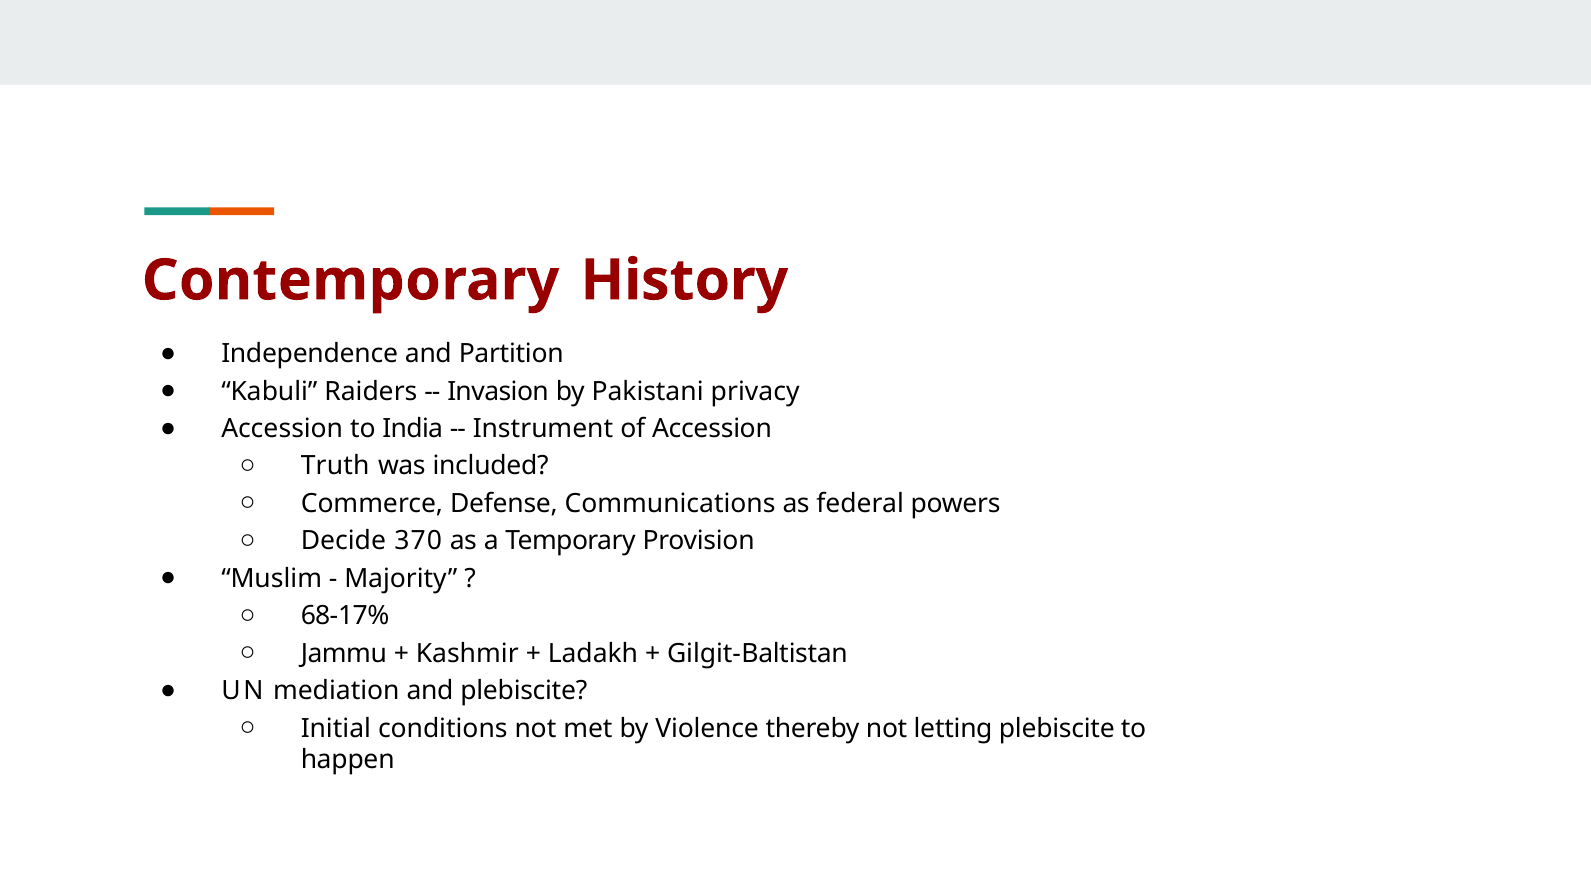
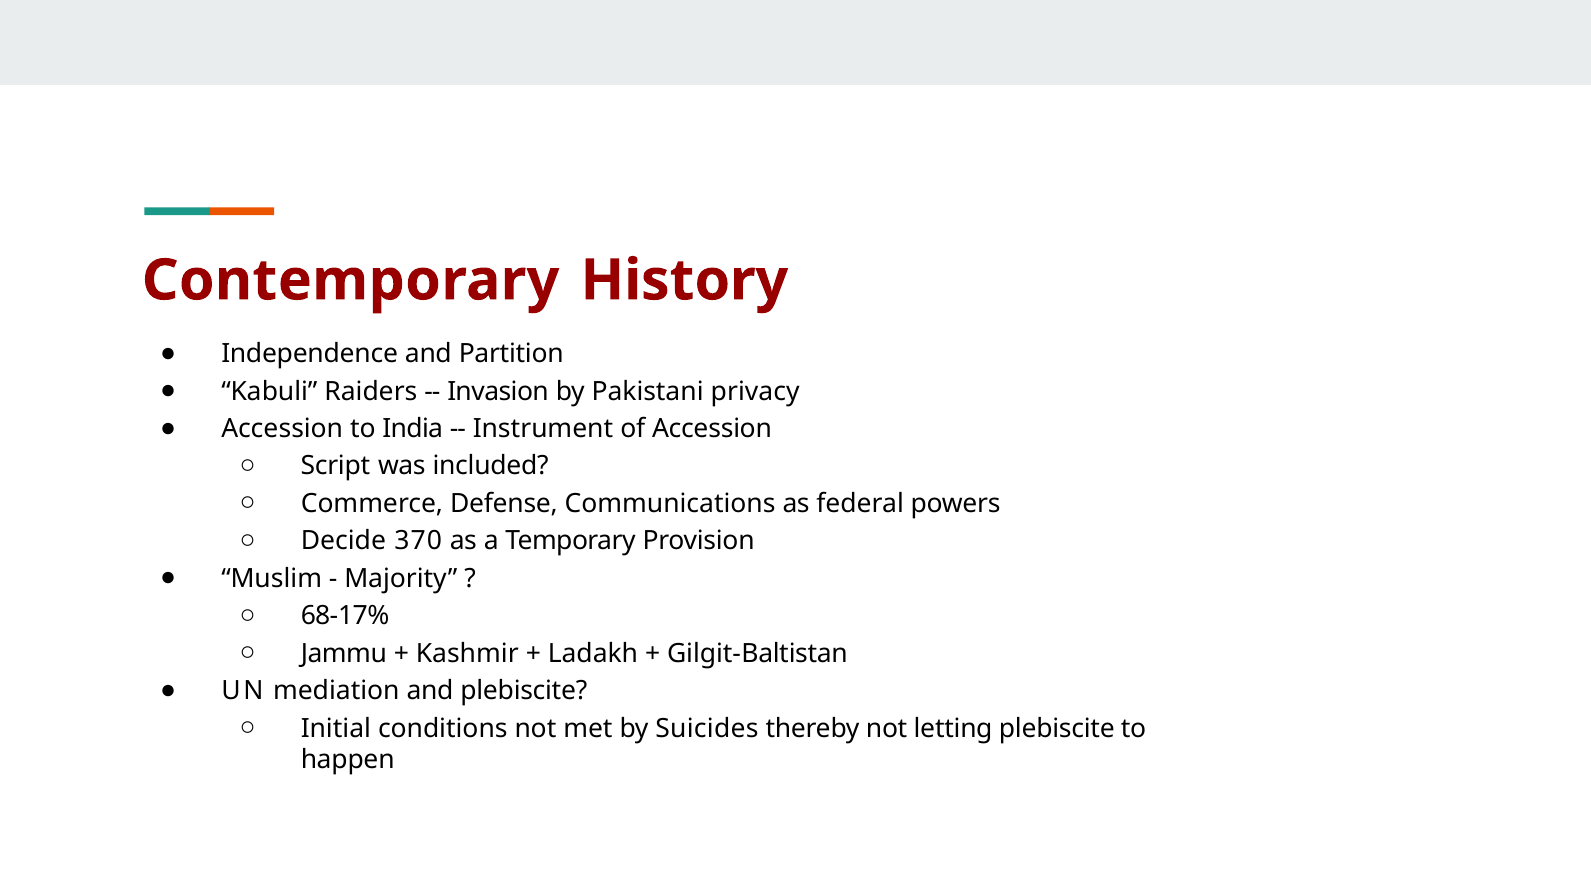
Truth: Truth -> Script
Violence: Violence -> Suicides
